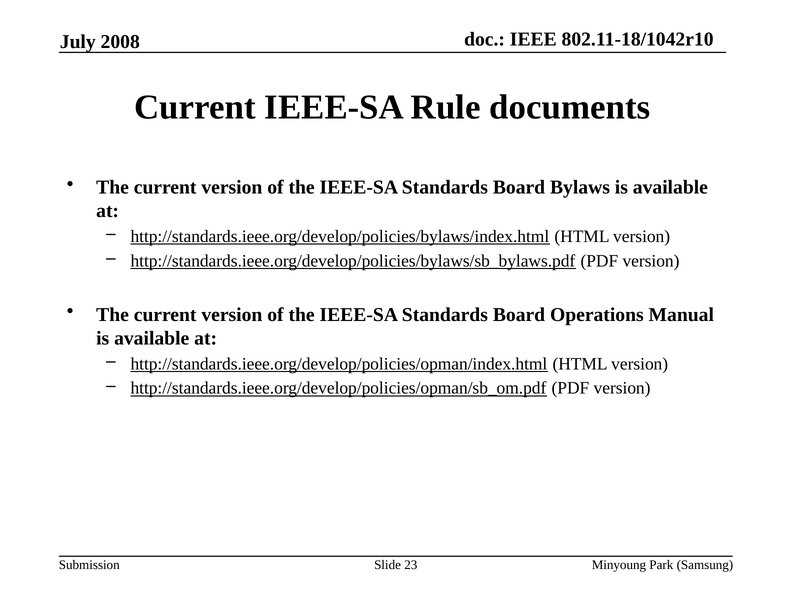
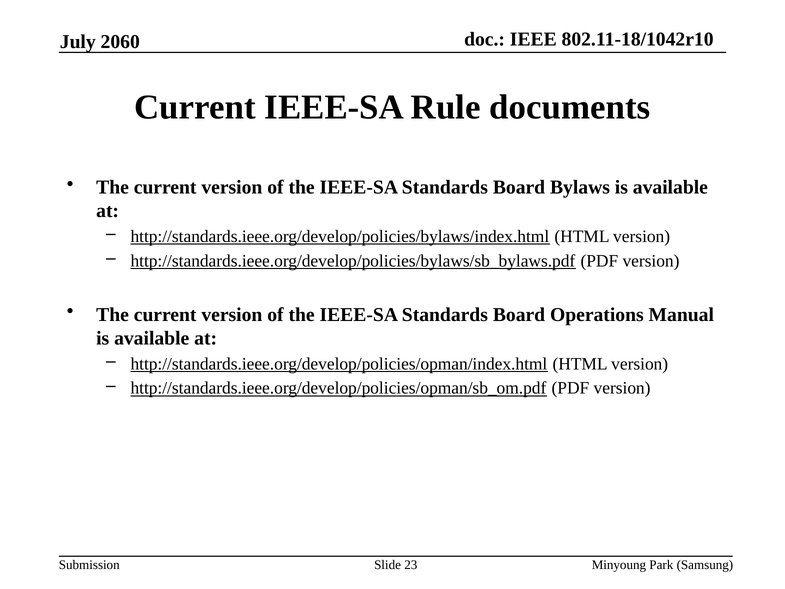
2008: 2008 -> 2060
